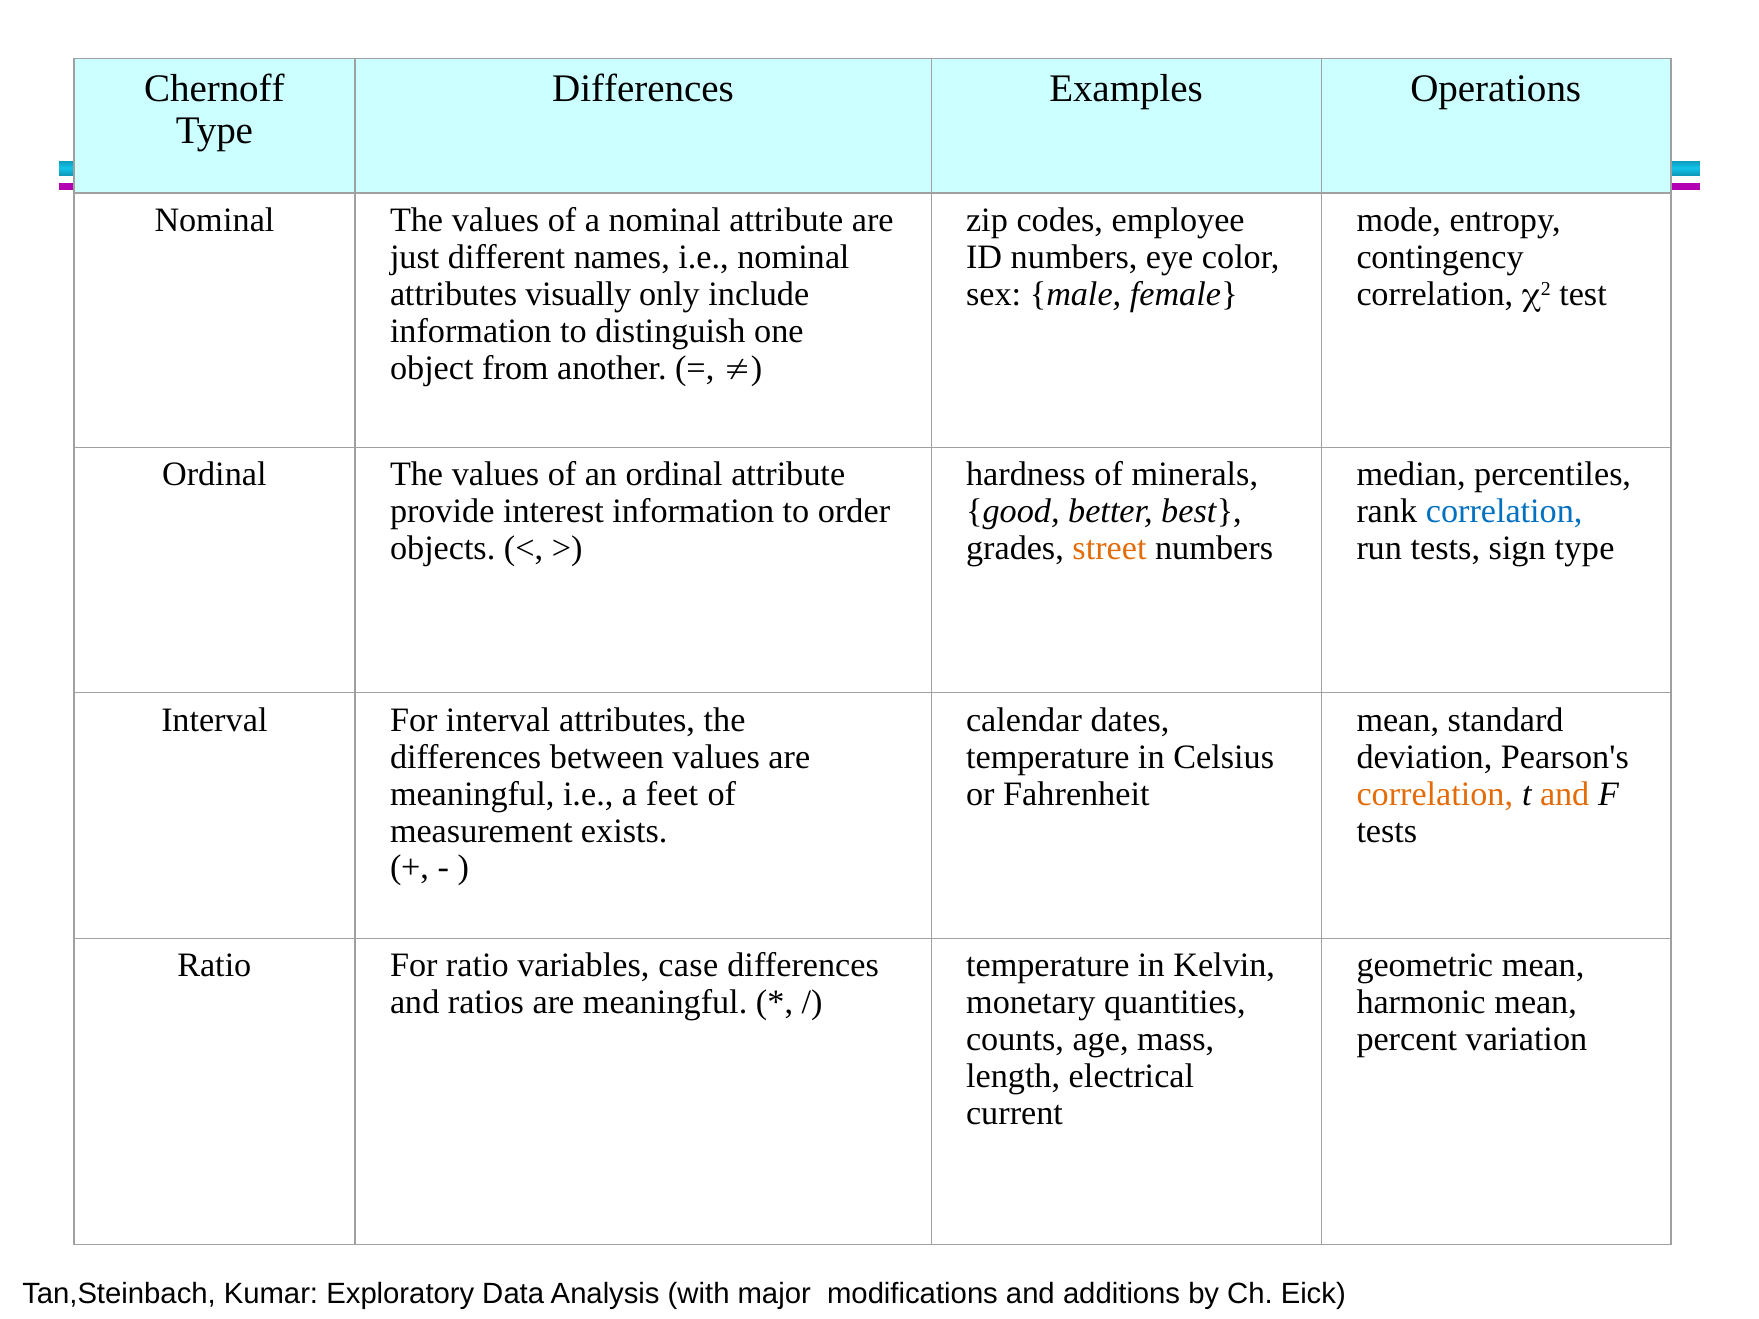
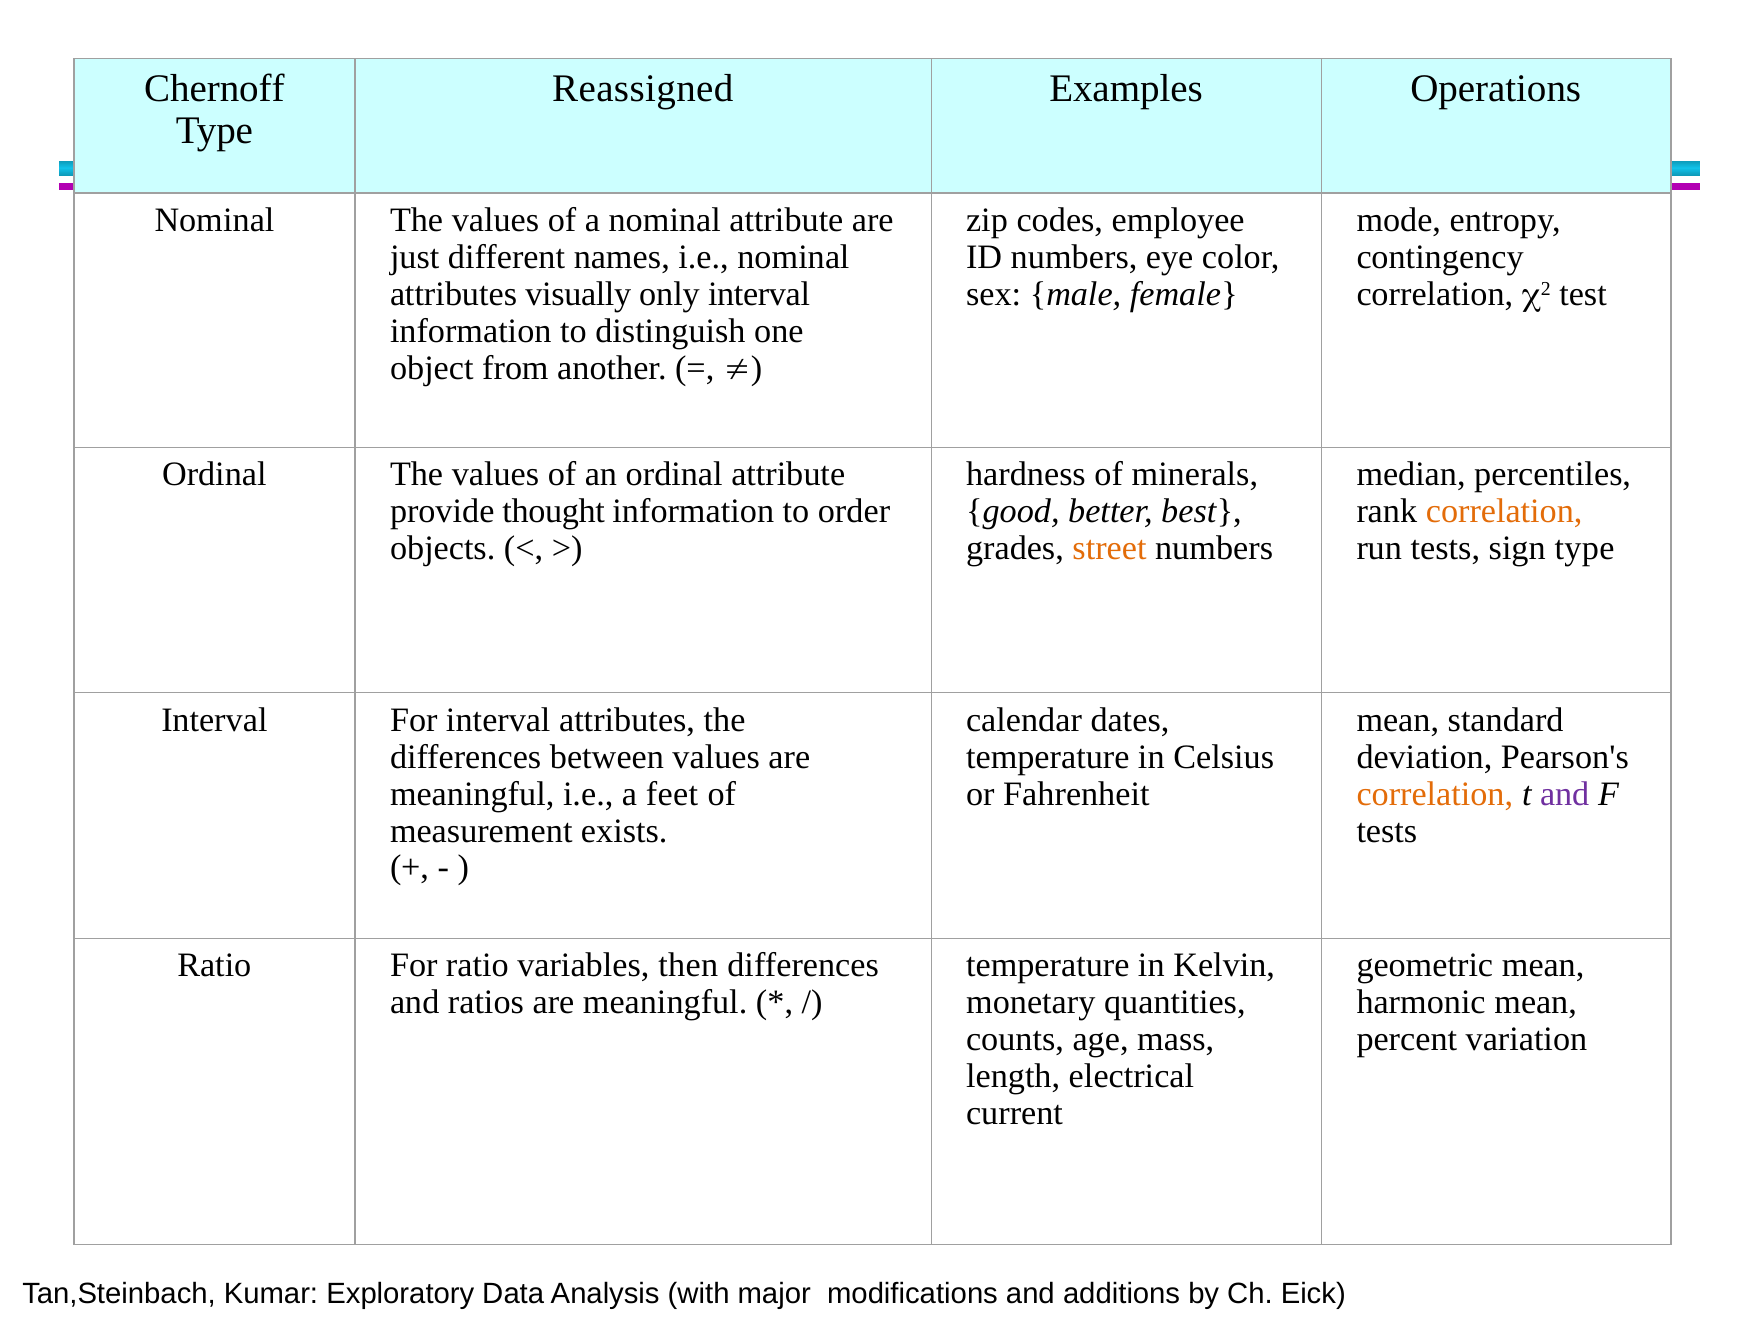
Differences at (643, 88): Differences -> Reassigned
only include: include -> interval
interest: interest -> thought
correlation at (1504, 511) colour: blue -> orange
and at (1565, 794) colour: orange -> purple
case: case -> then
